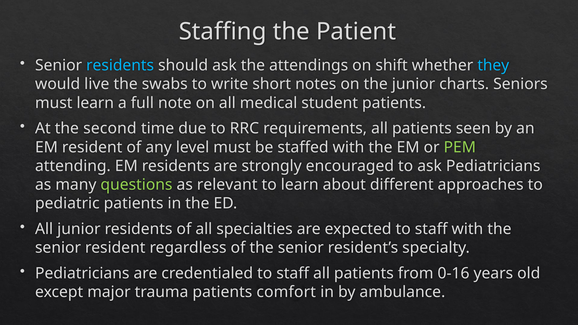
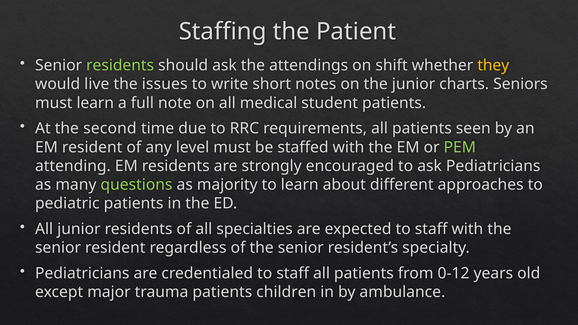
residents at (120, 65) colour: light blue -> light green
they colour: light blue -> yellow
swabs: swabs -> issues
relevant: relevant -> majority
0-16: 0-16 -> 0-12
comfort: comfort -> children
